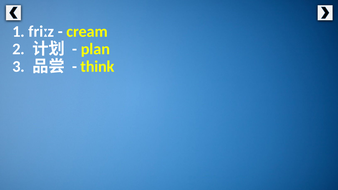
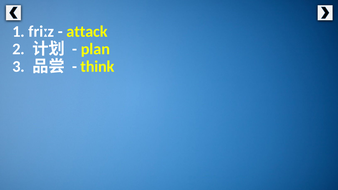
cream: cream -> attack
